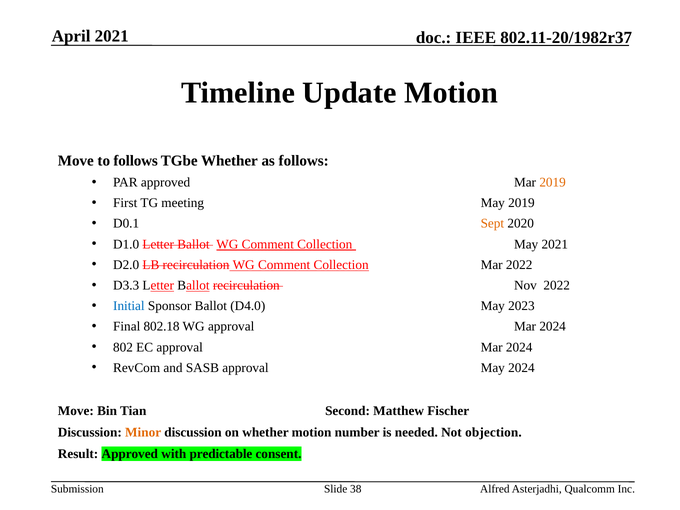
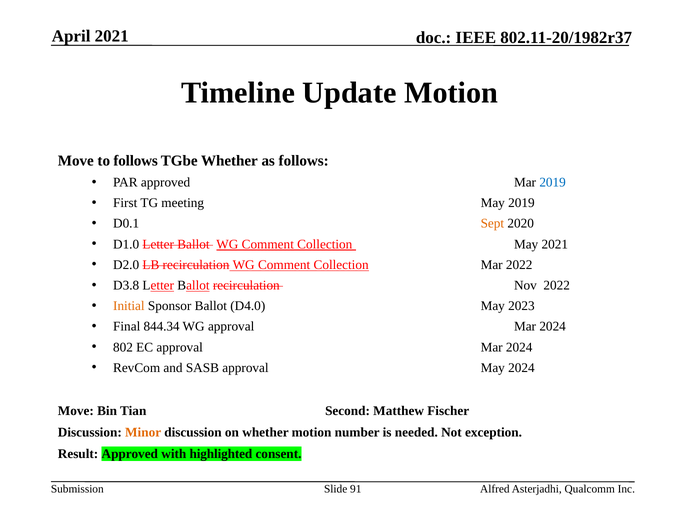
2019 at (553, 182) colour: orange -> blue
D3.3: D3.3 -> D3.8
Initial colour: blue -> orange
802.18: 802.18 -> 844.34
objection: objection -> exception
predictable: predictable -> highlighted
38: 38 -> 91
